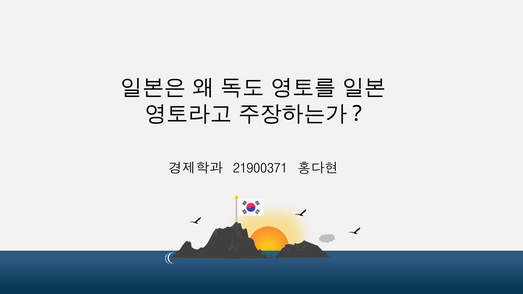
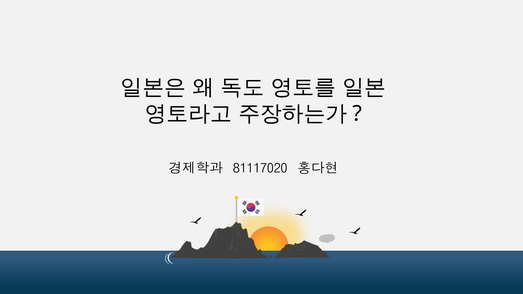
21900371: 21900371 -> 81117020
